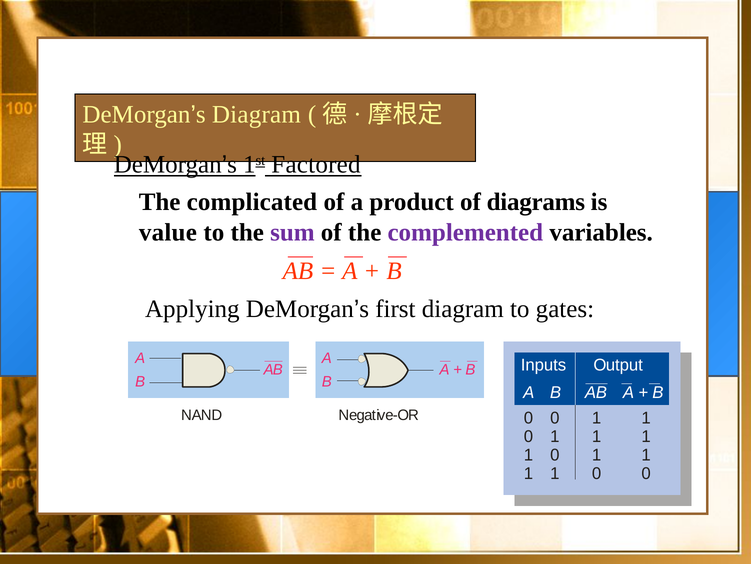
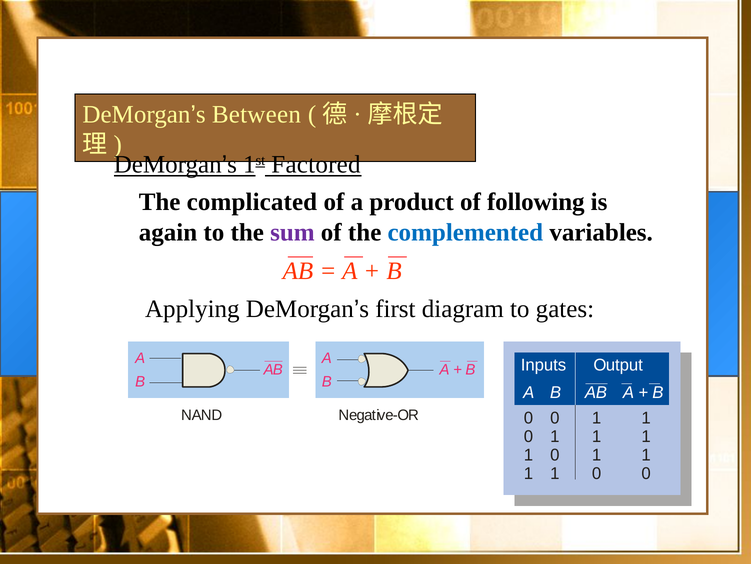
DeMorgan’s Diagram: Diagram -> Between
diagrams: diagrams -> following
value: value -> again
complemented colour: purple -> blue
